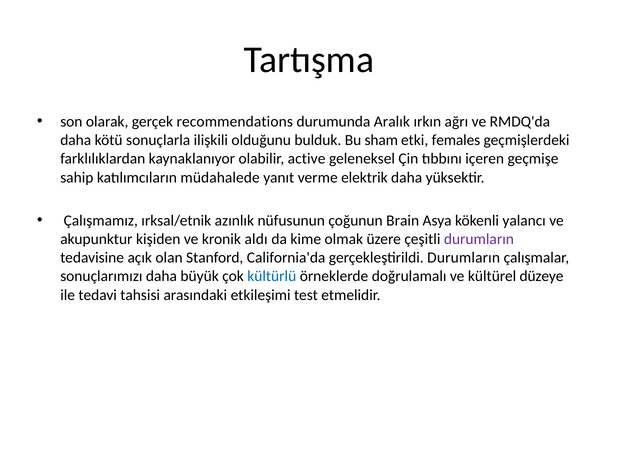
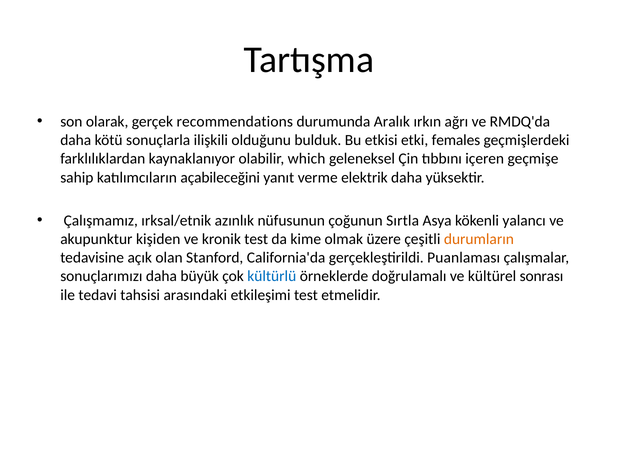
sham: sham -> etkisi
active: active -> which
müdahalede: müdahalede -> açabileceğini
Brain: Brain -> Sırtla
kronik aldı: aldı -> test
durumların at (479, 239) colour: purple -> orange
gerçekleştirildi Durumların: Durumların -> Puanlaması
düzeye: düzeye -> sonrası
